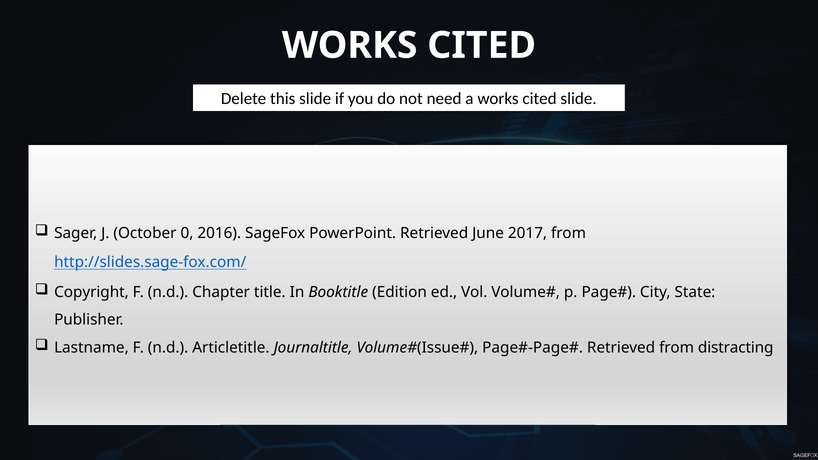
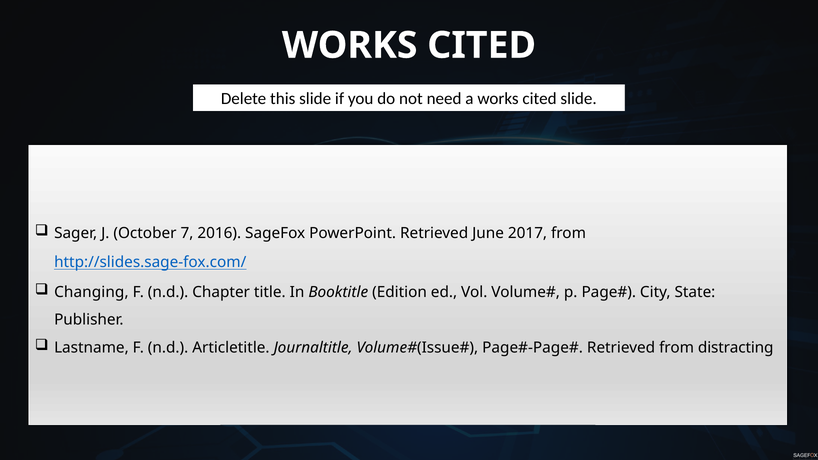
0: 0 -> 7
Copyright: Copyright -> Changing
